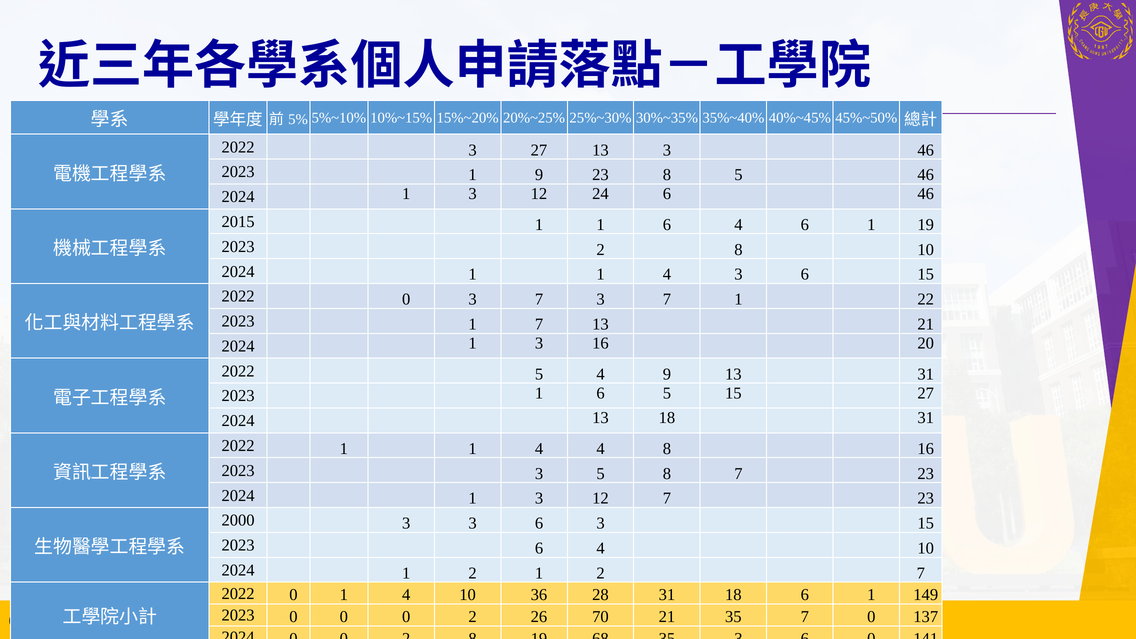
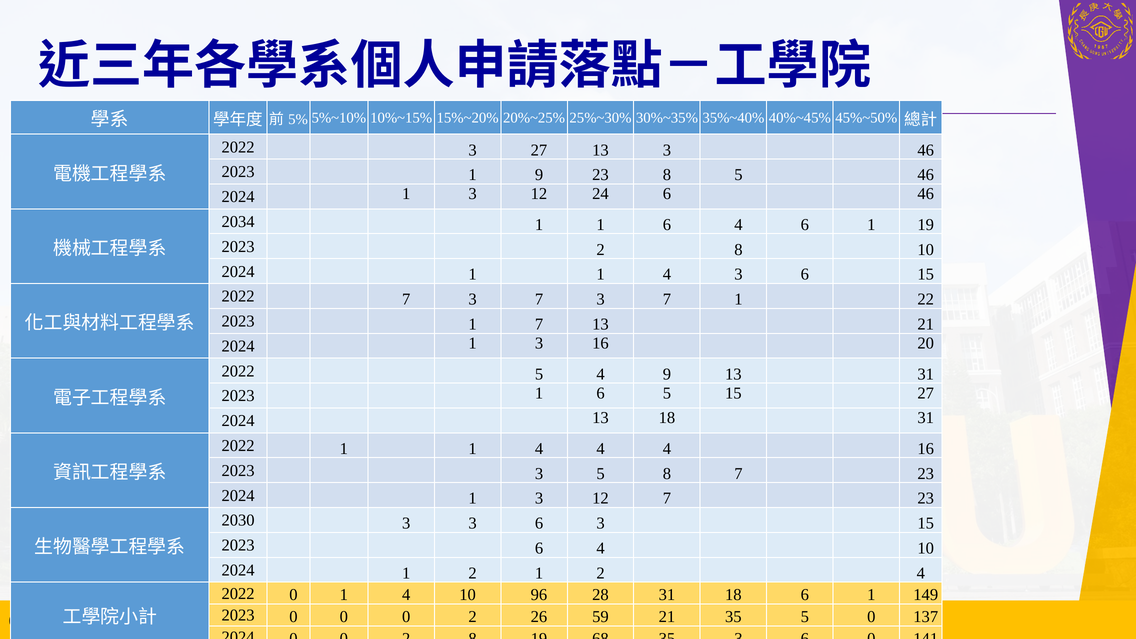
2015: 2015 -> 2034
0 at (406, 299): 0 -> 7
4 4 8: 8 -> 4
2000: 2000 -> 2030
2 7: 7 -> 4
36: 36 -> 96
70: 70 -> 59
35 7: 7 -> 5
